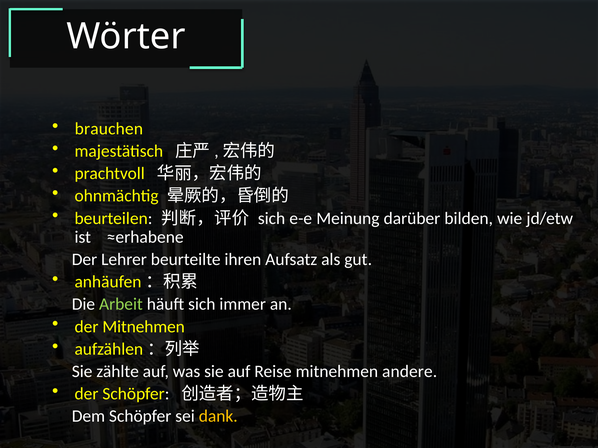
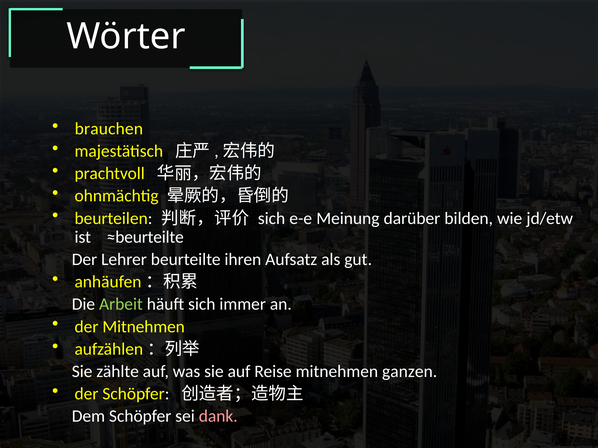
≈erhabene: ≈erhabene -> ≈beurteilte
andere: andere -> ganzen
dank colour: yellow -> pink
